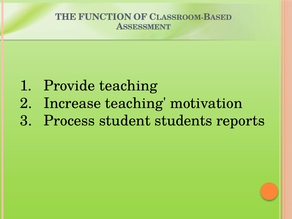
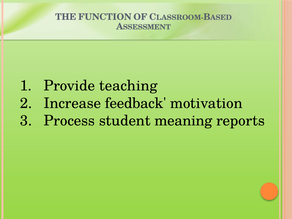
Increase teaching: teaching -> feedback
students: students -> meaning
